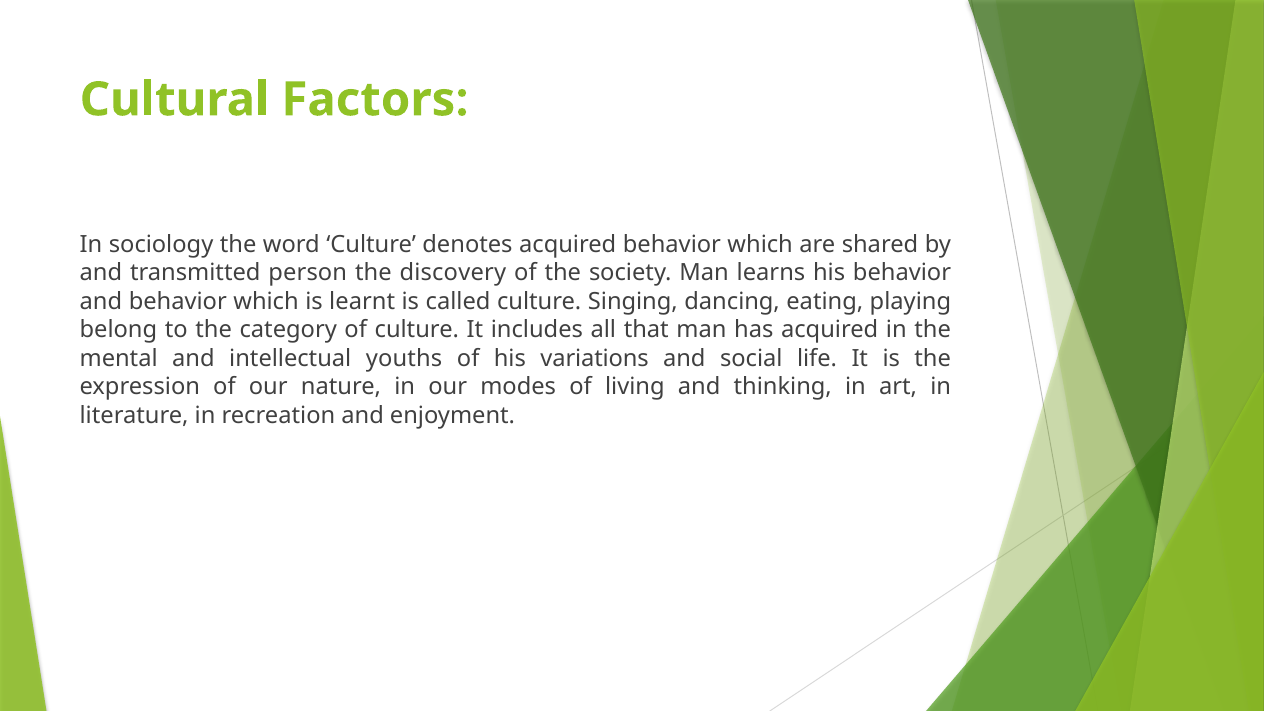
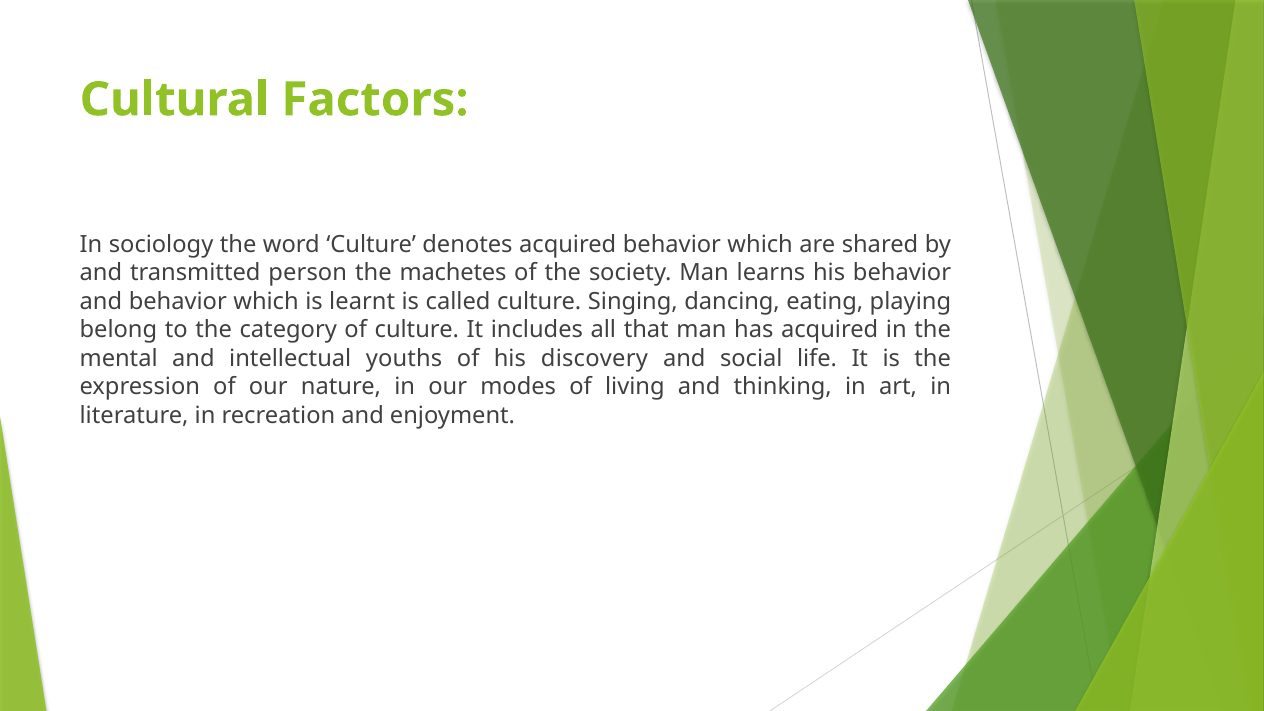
discovery: discovery -> machetes
variations: variations -> discovery
